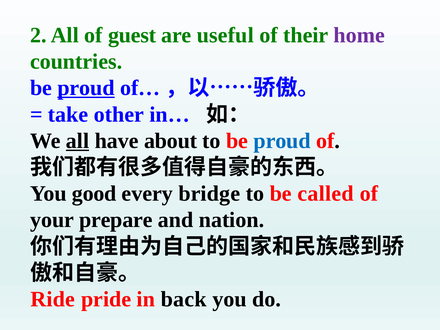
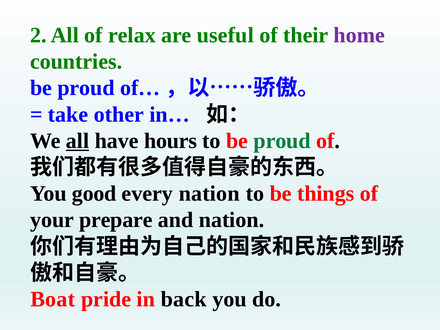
guest: guest -> relax
proud at (86, 88) underline: present -> none
about: about -> hours
proud at (282, 141) colour: blue -> green
every bridge: bridge -> nation
called: called -> things
Ride: Ride -> Boat
